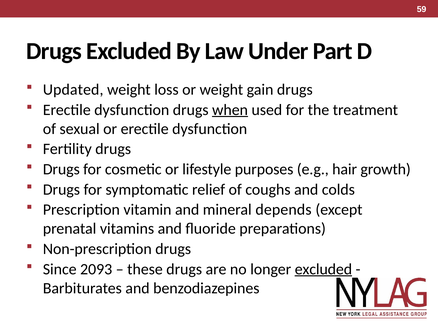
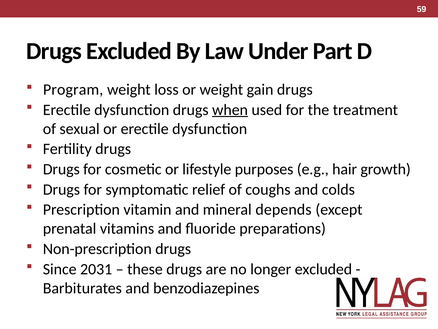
Updated: Updated -> Program
2093: 2093 -> 2031
excluded at (323, 269) underline: present -> none
